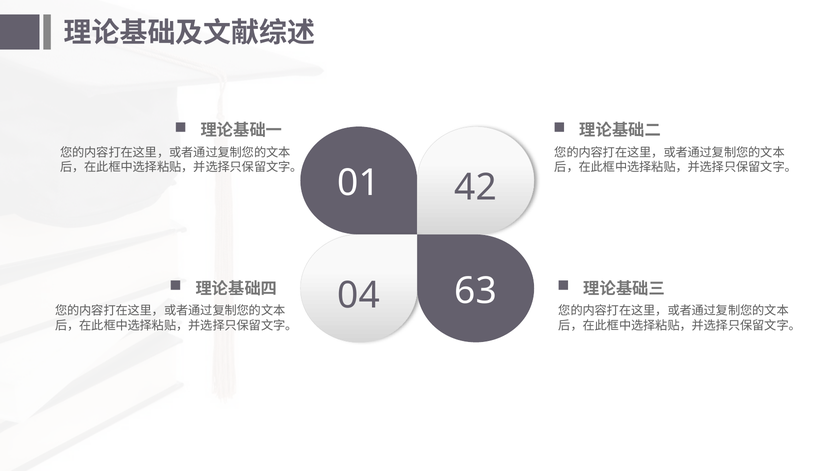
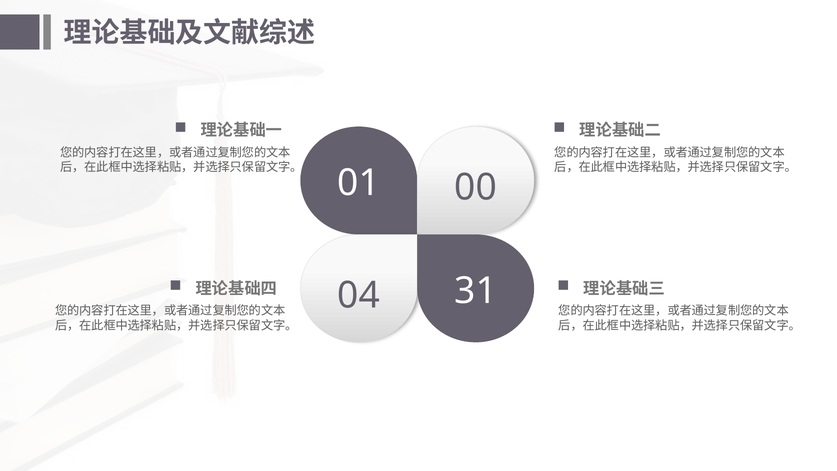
42: 42 -> 00
63: 63 -> 31
